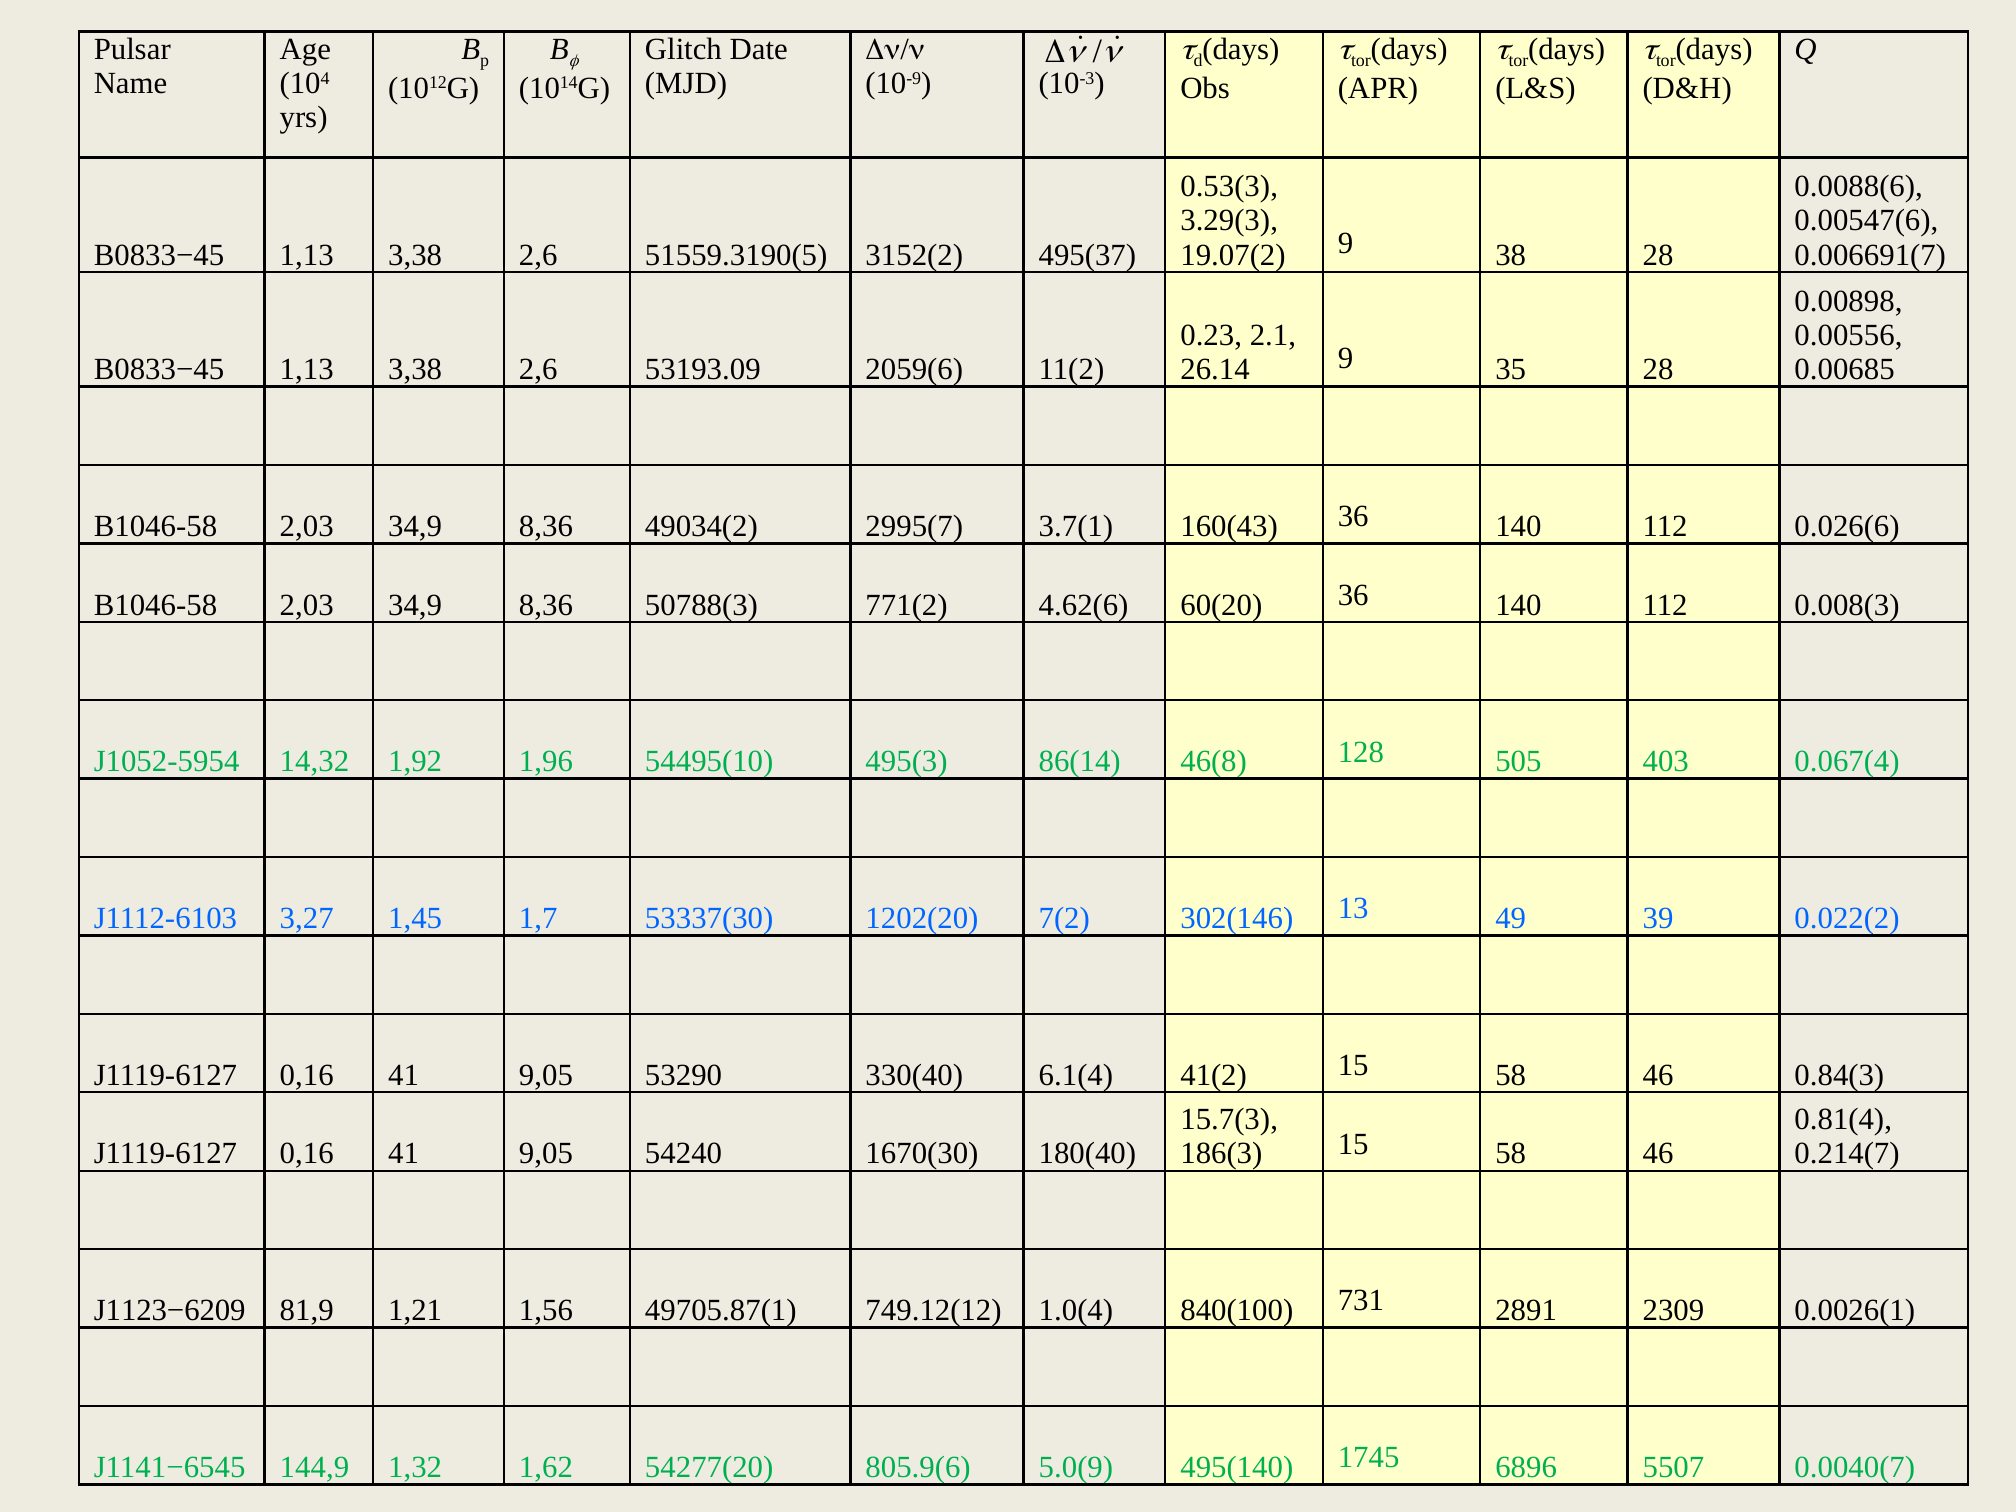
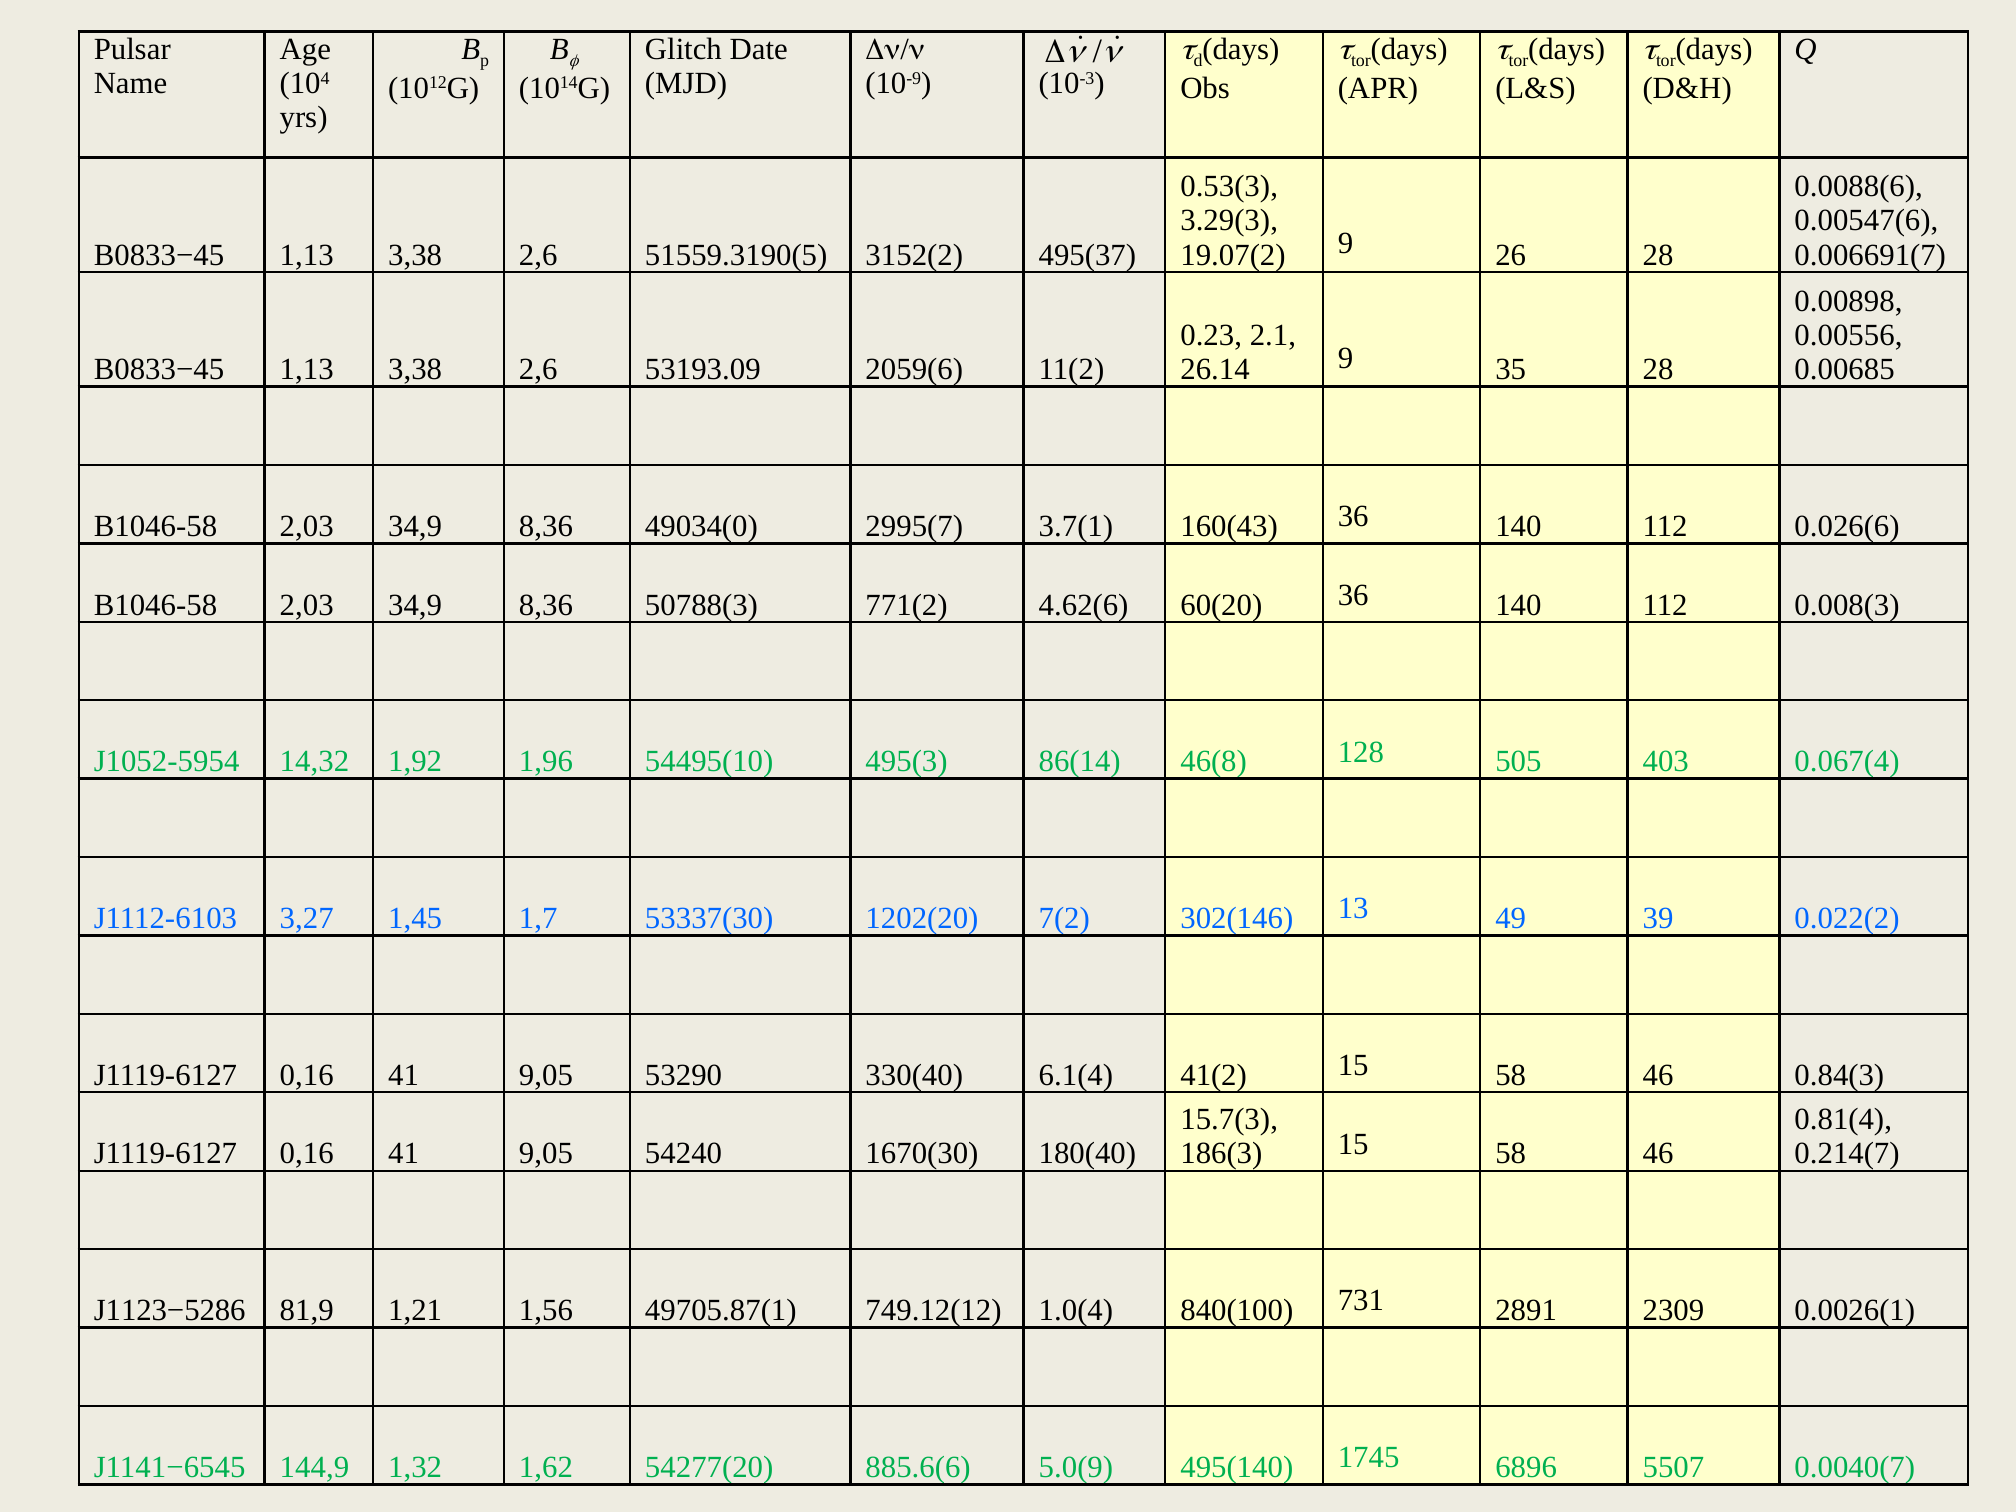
38: 38 -> 26
49034(2: 49034(2 -> 49034(0
J1123−6209: J1123−6209 -> J1123−5286
805.9(6: 805.9(6 -> 885.6(6
